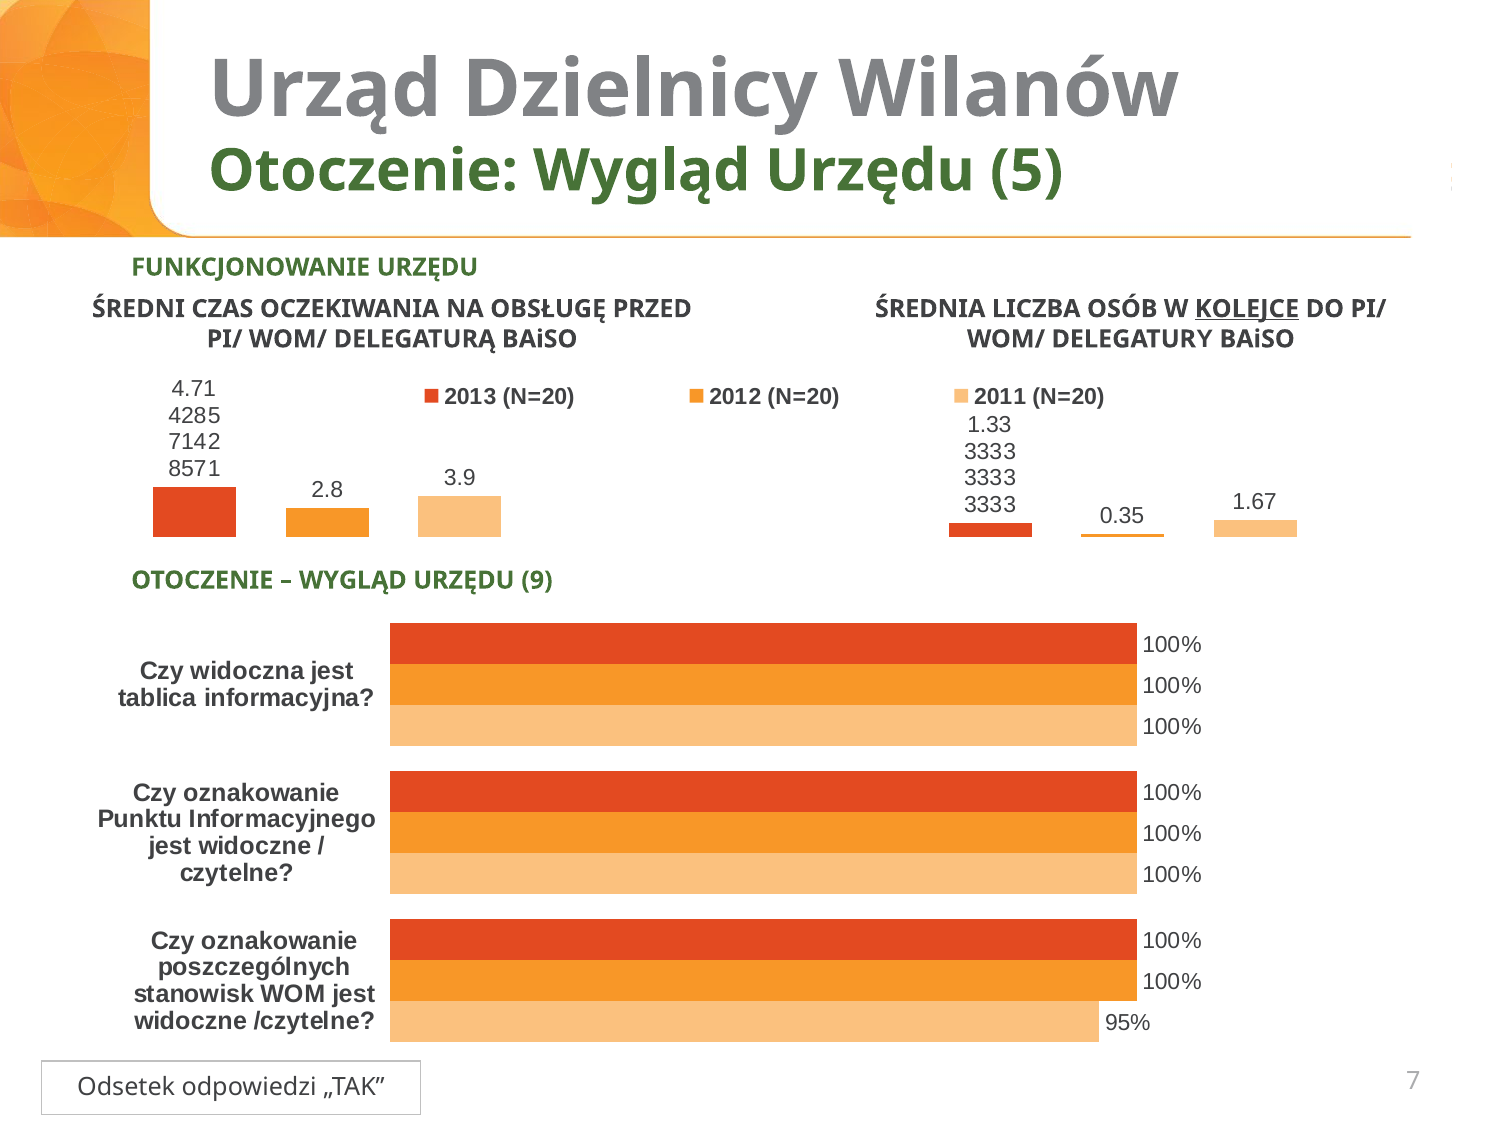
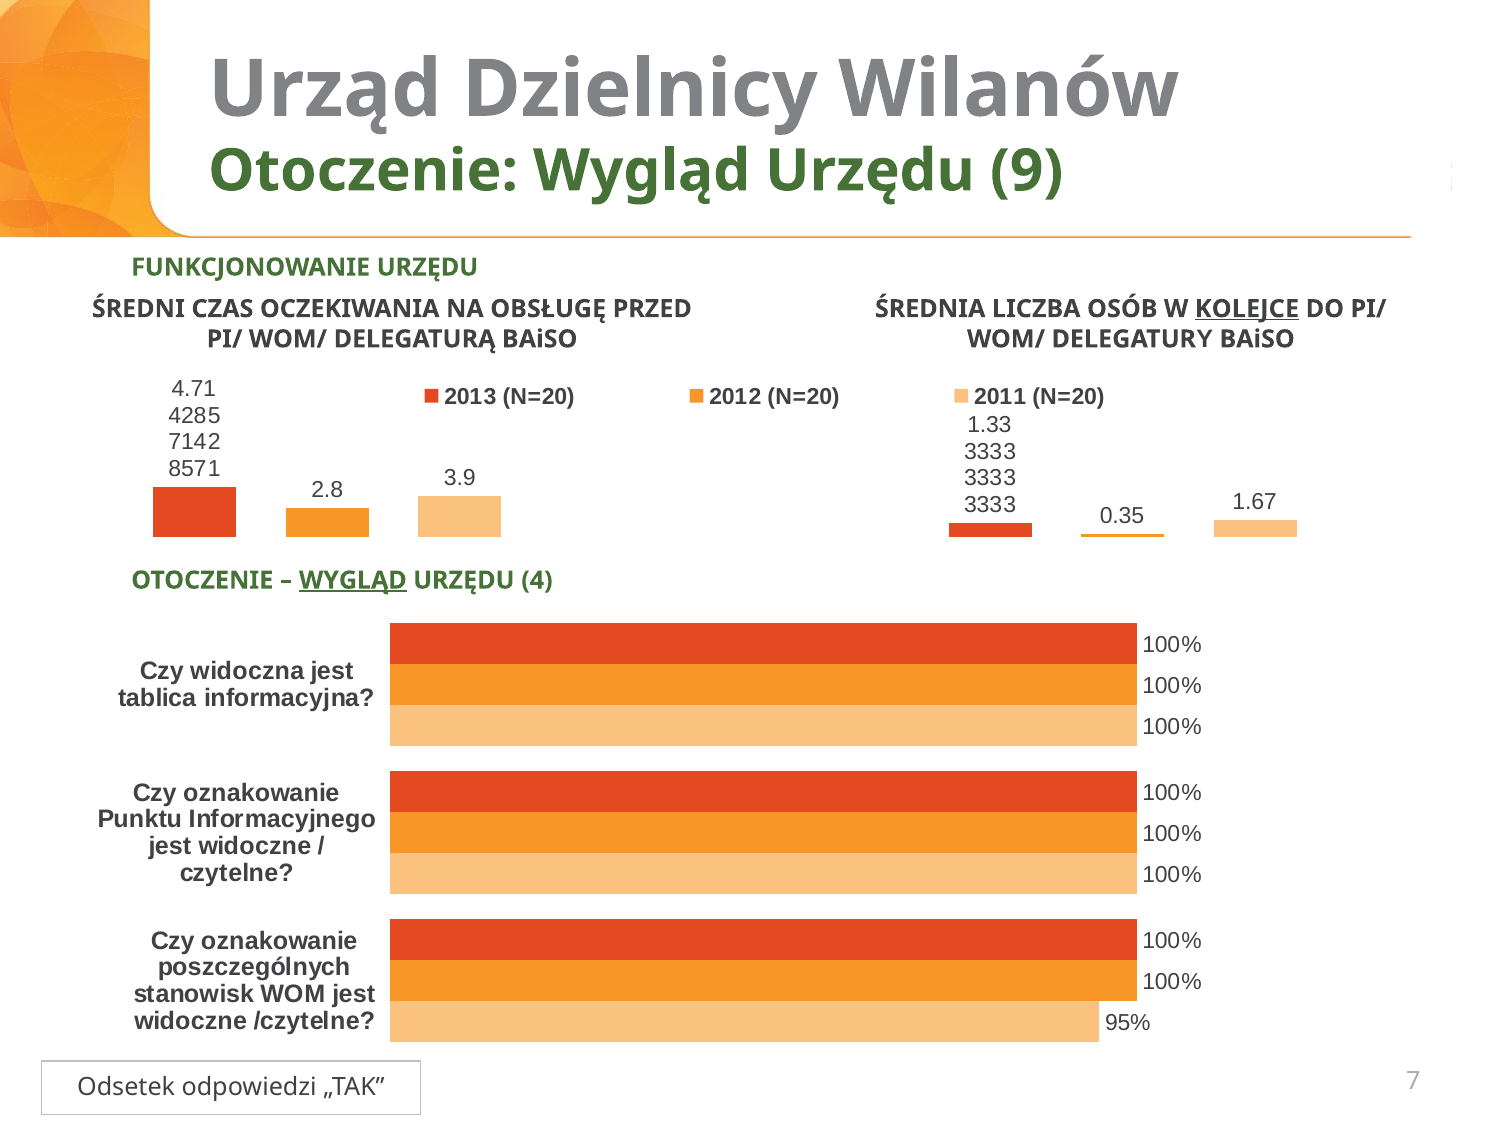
5: 5 -> 9
WYGLĄD at (353, 580) underline: none -> present
9: 9 -> 4
